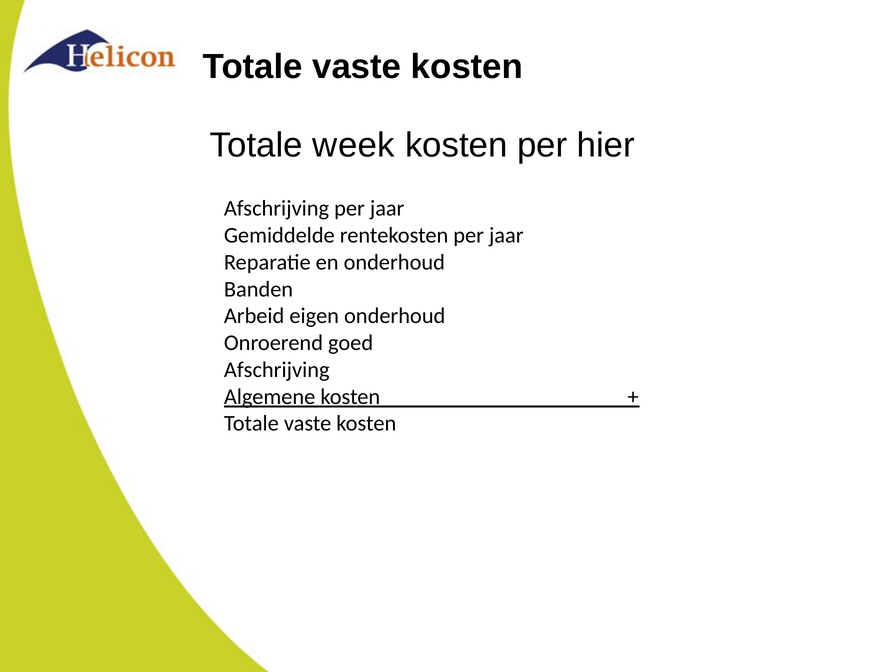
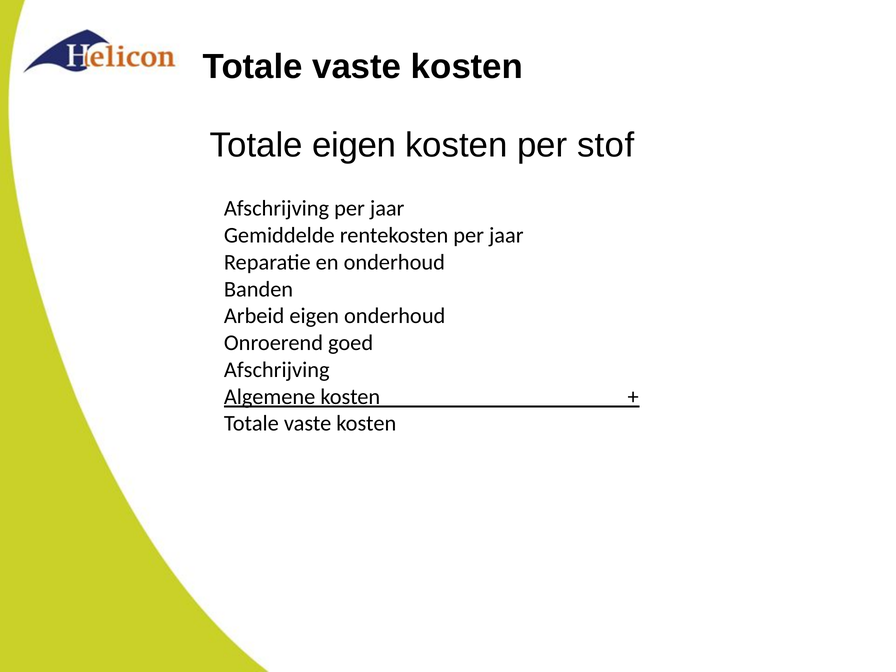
Totale week: week -> eigen
hier: hier -> stof
